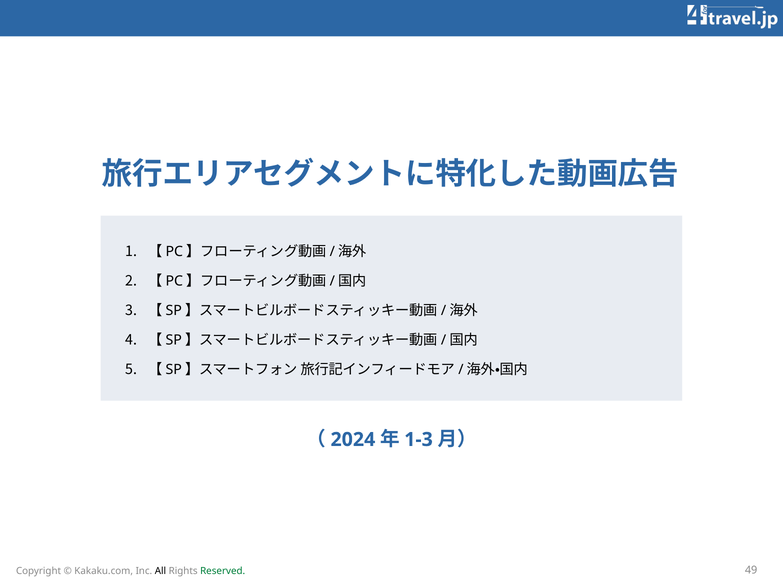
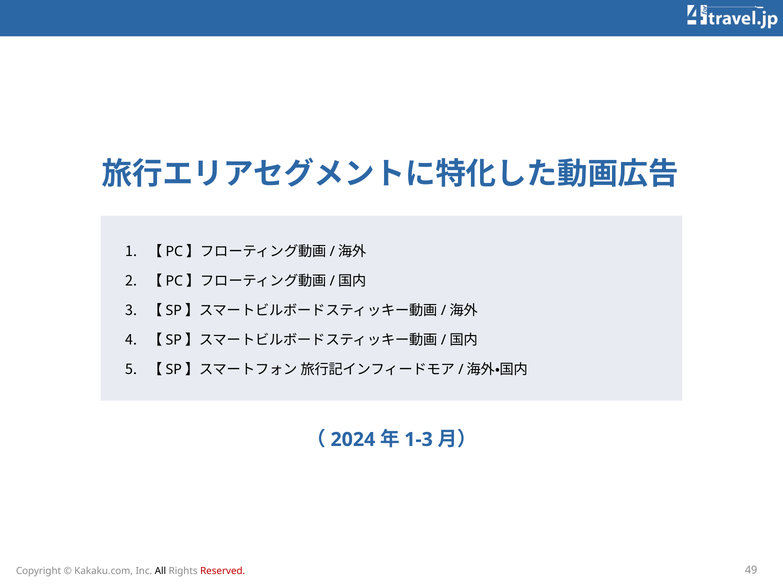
Reserved colour: green -> red
